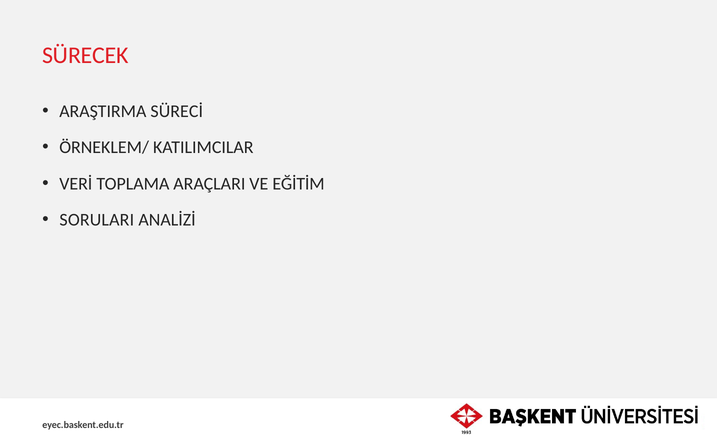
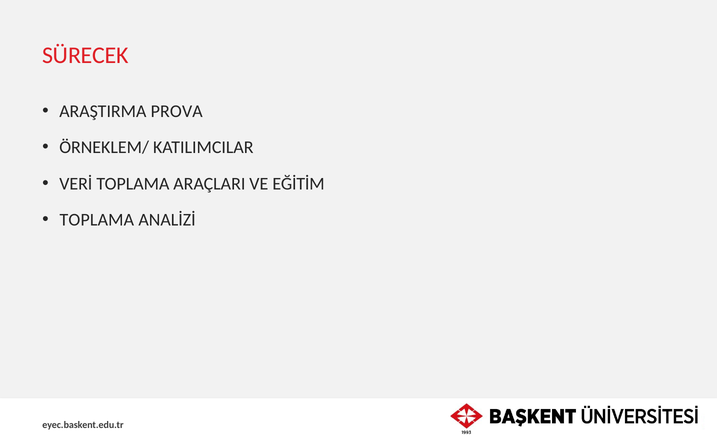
SÜRECİ: SÜRECİ -> PROVA
SORULARI at (97, 220): SORULARI -> TOPLAMA
